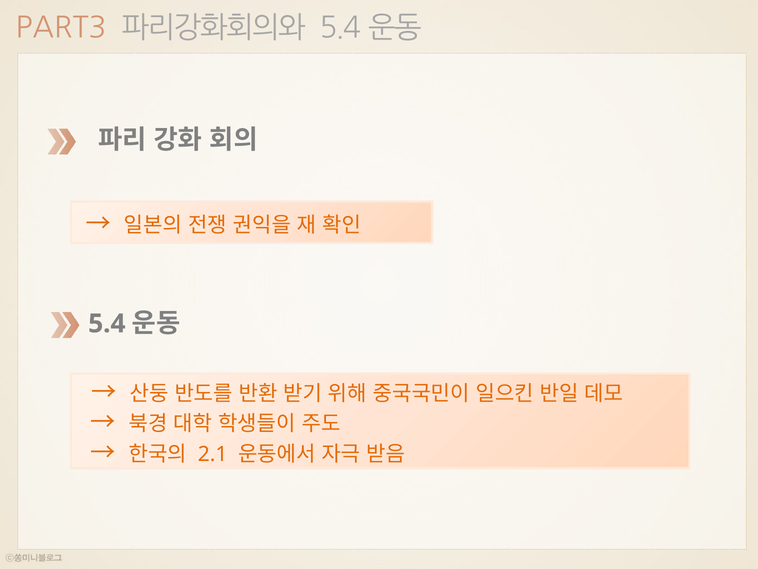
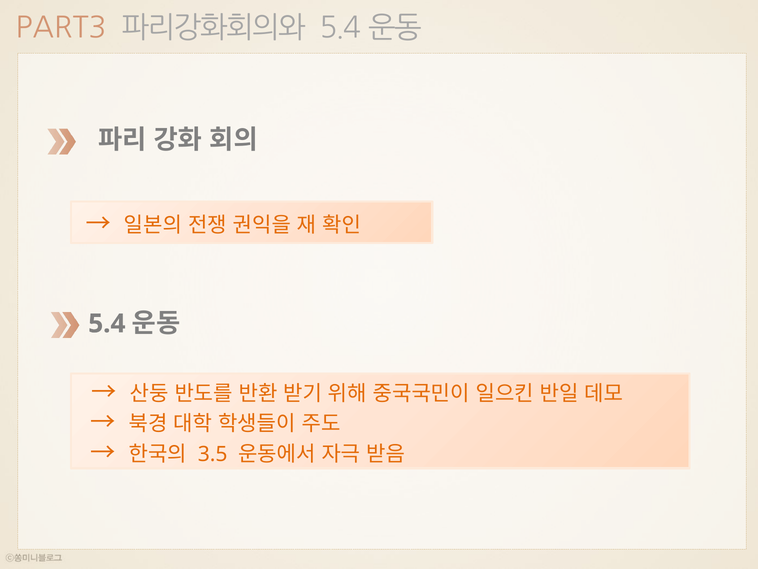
2.1: 2.1 -> 3.5
